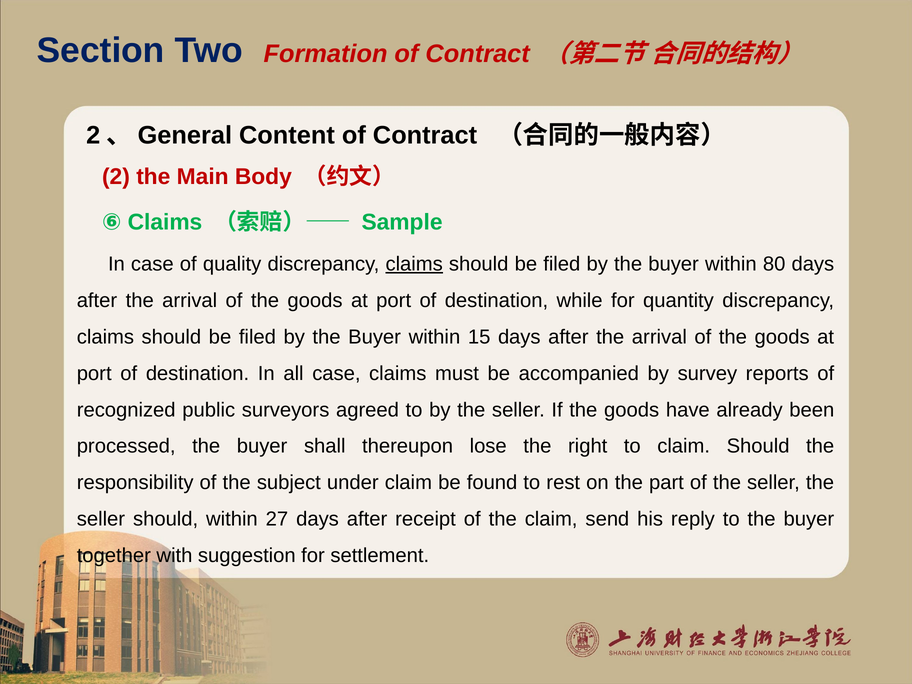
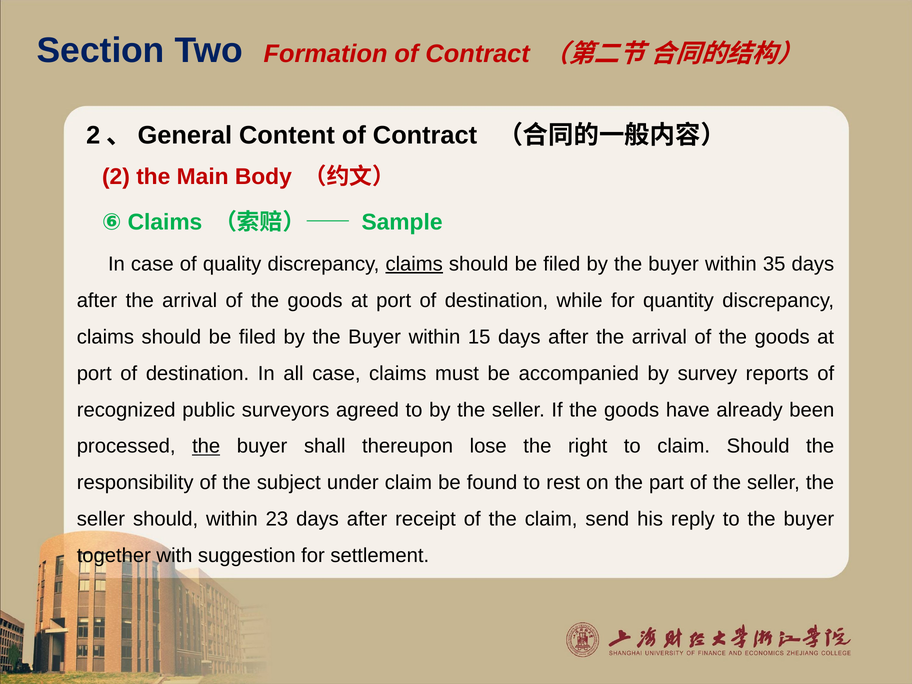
80: 80 -> 35
the at (206, 446) underline: none -> present
27: 27 -> 23
